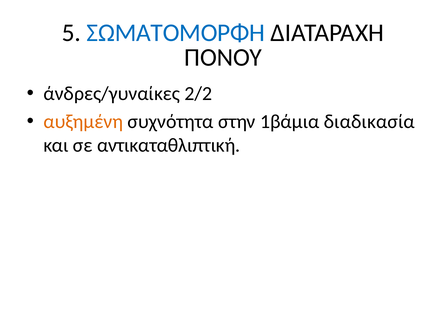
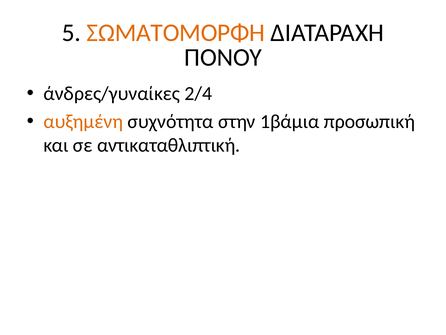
ΣΩΜΑΤΟΜΟΡΦΗ colour: blue -> orange
2/2: 2/2 -> 2/4
διαδικασία: διαδικασία -> προσωπική
